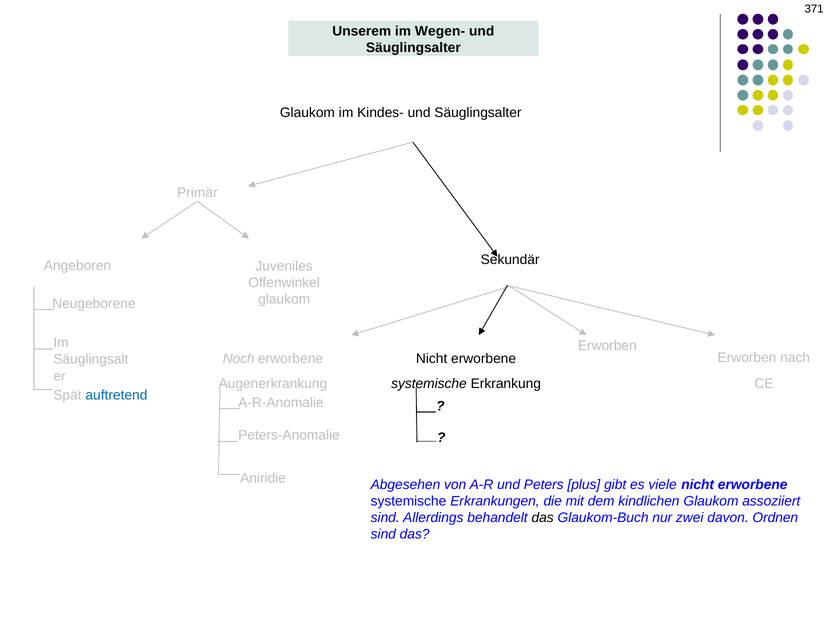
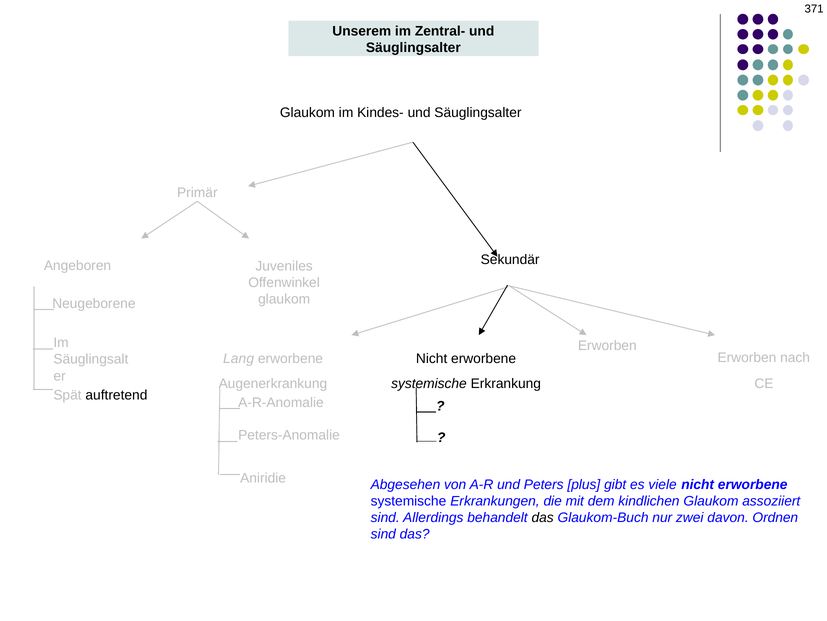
Wegen-: Wegen- -> Zentral-
Noch: Noch -> Lang
auftretend colour: blue -> black
